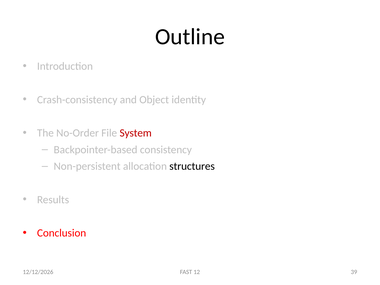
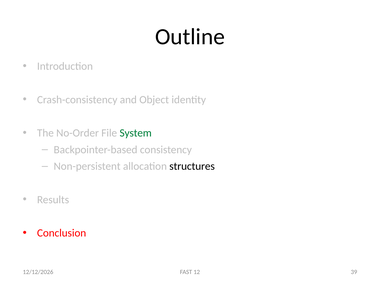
System colour: red -> green
